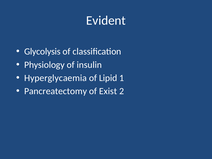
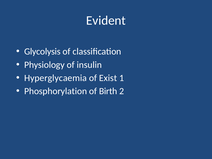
Lipid: Lipid -> Exist
Pancreatectomy: Pancreatectomy -> Phosphorylation
Exist: Exist -> Birth
